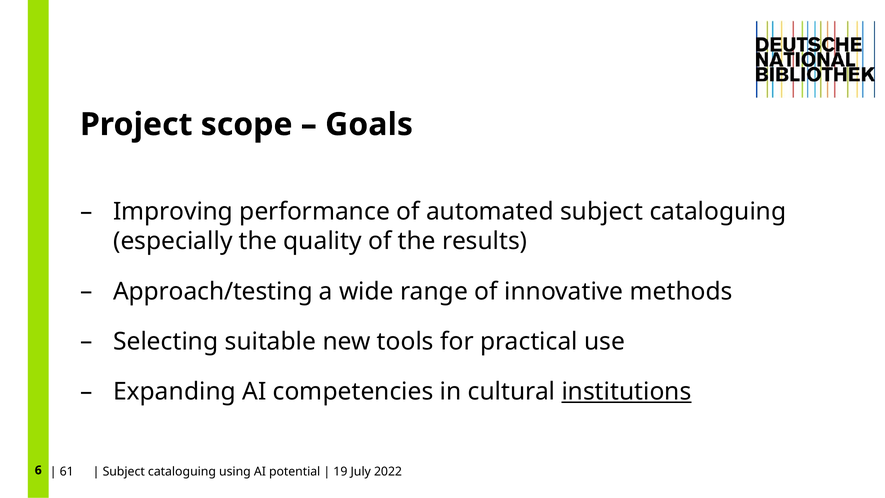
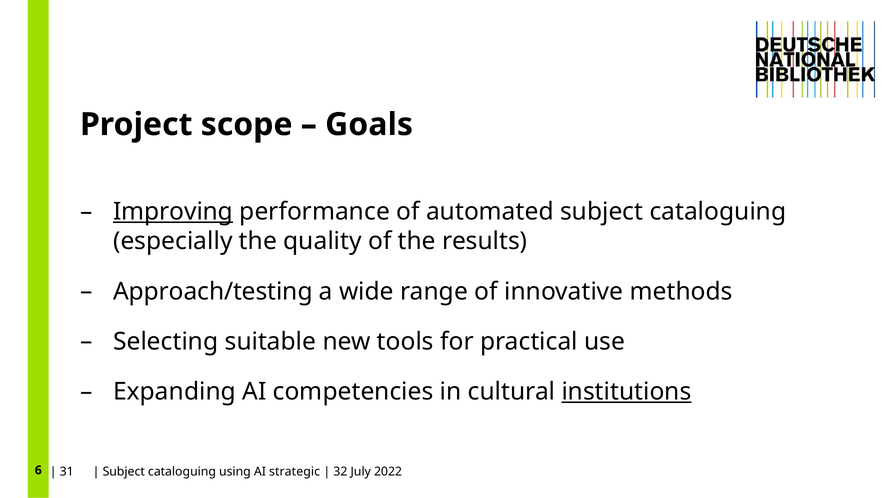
Improving underline: none -> present
61: 61 -> 31
potential: potential -> strategic
19: 19 -> 32
